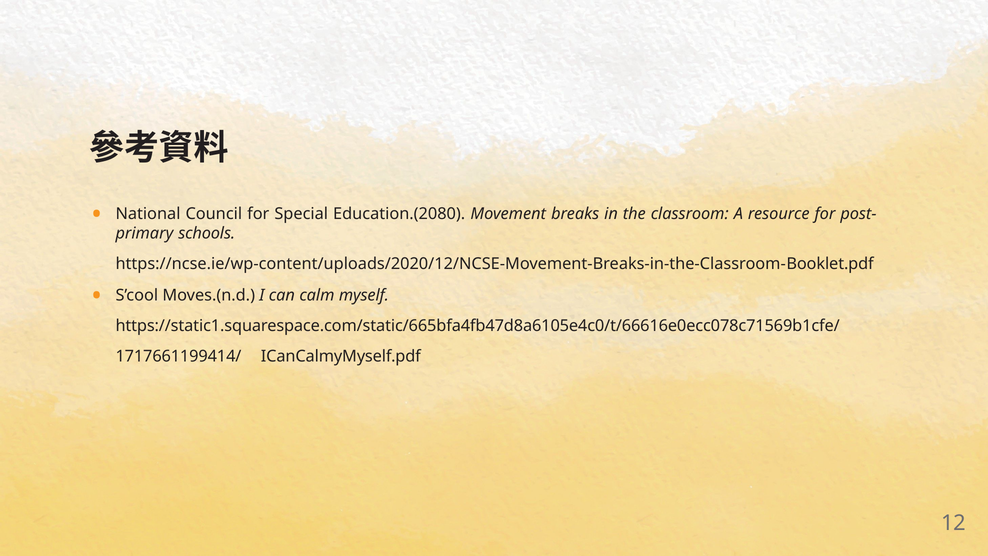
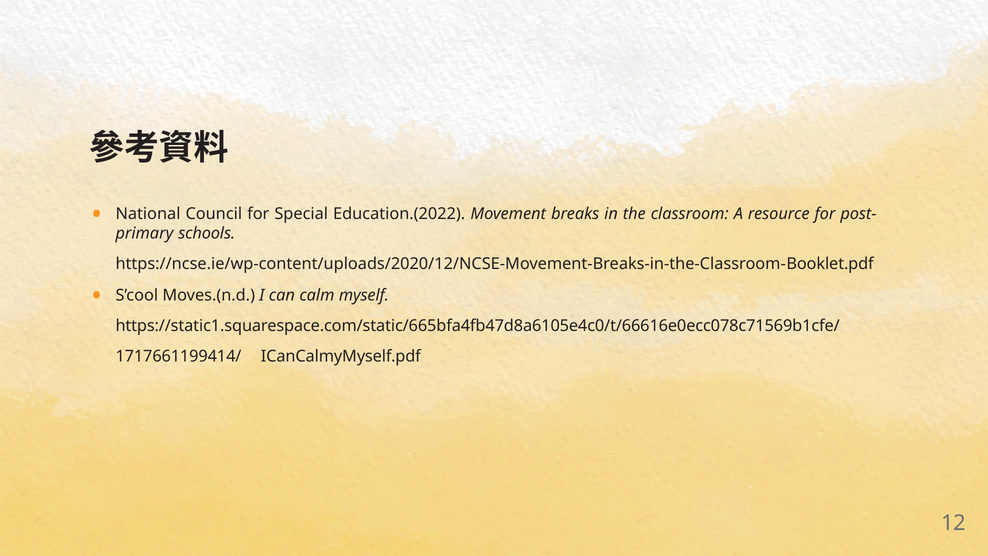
Education.(2080: Education.(2080 -> Education.(2022
